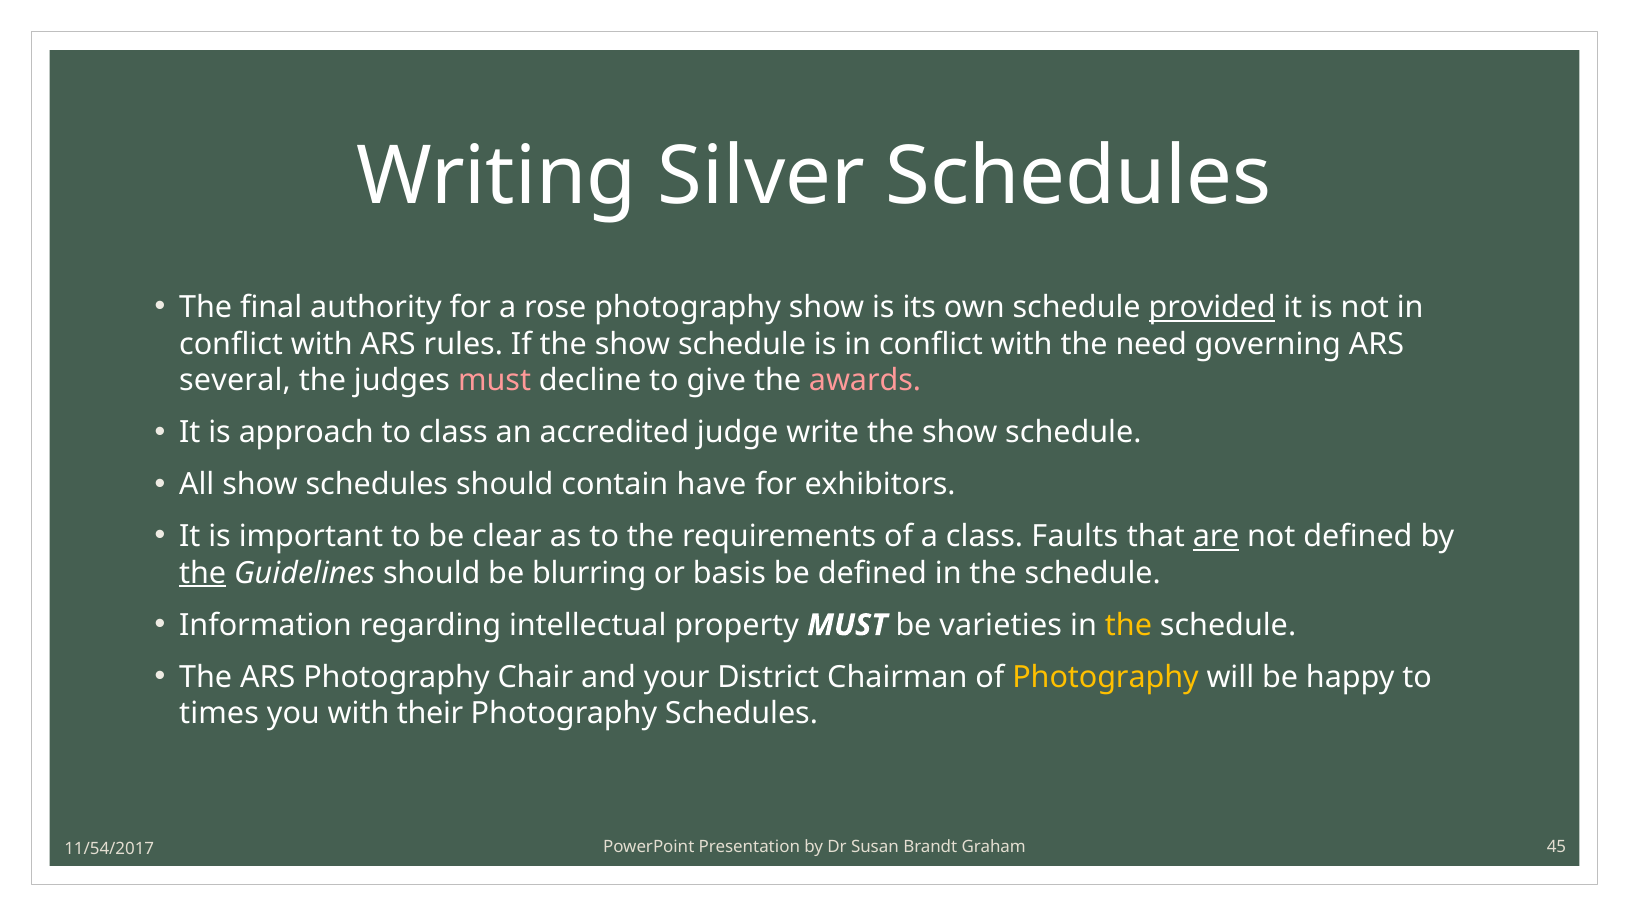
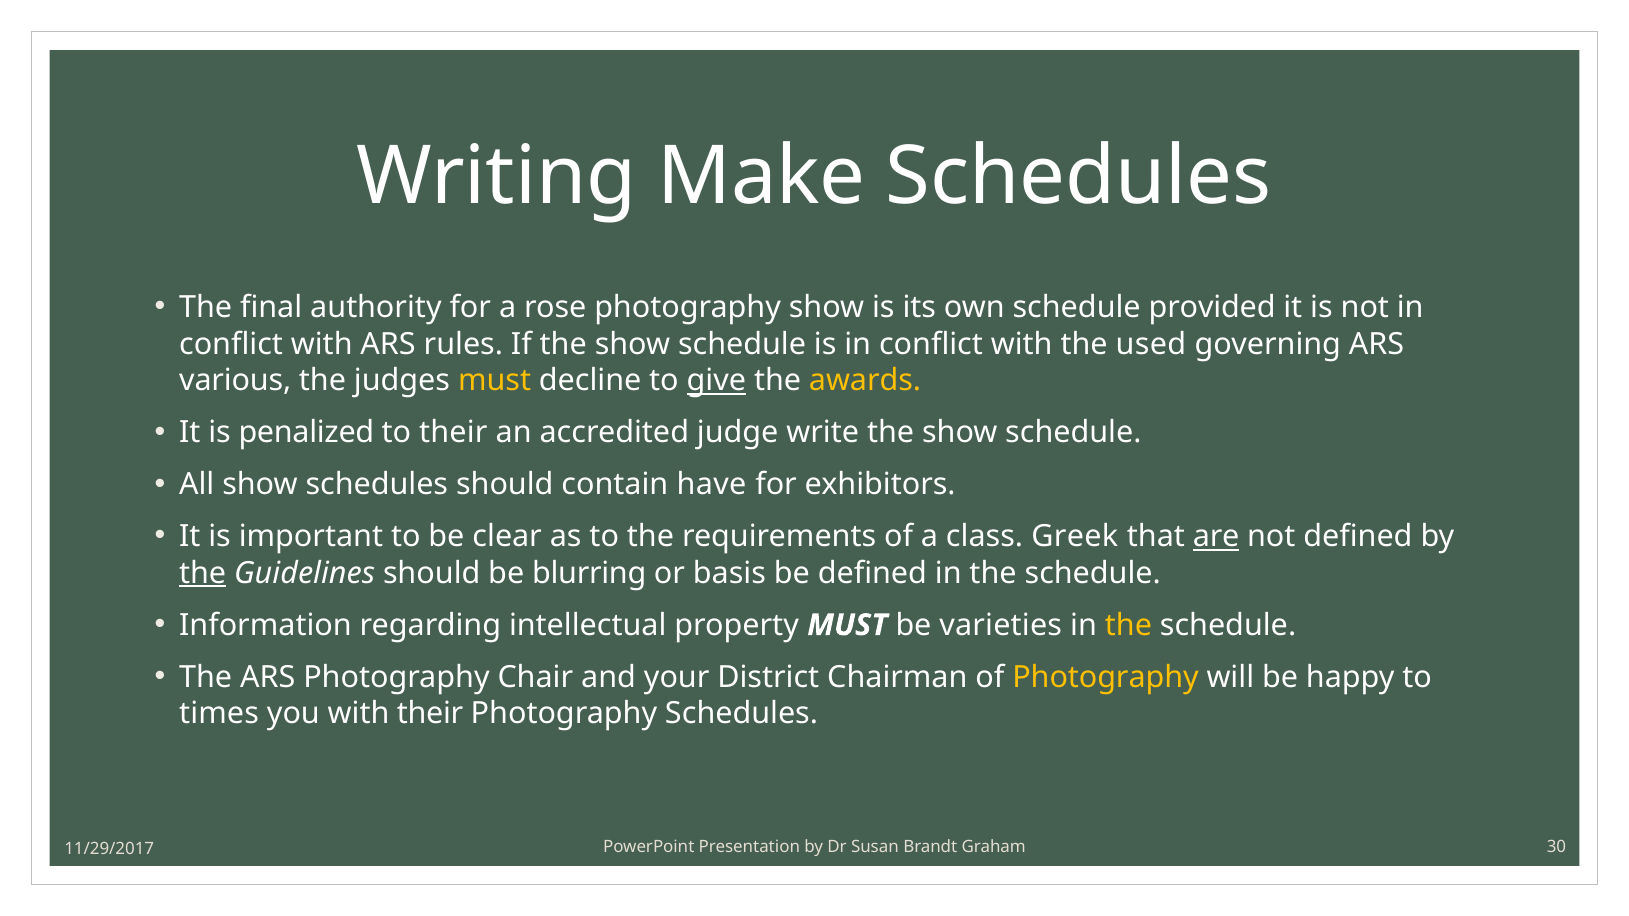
Silver: Silver -> Make
provided underline: present -> none
need: need -> used
several: several -> various
must at (495, 381) colour: pink -> yellow
give underline: none -> present
awards colour: pink -> yellow
approach: approach -> penalized
to class: class -> their
Faults: Faults -> Greek
45: 45 -> 30
11/54/2017: 11/54/2017 -> 11/29/2017
